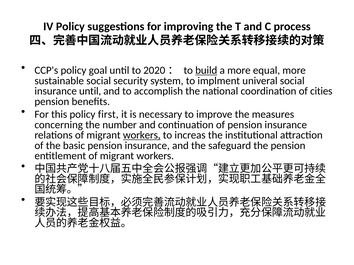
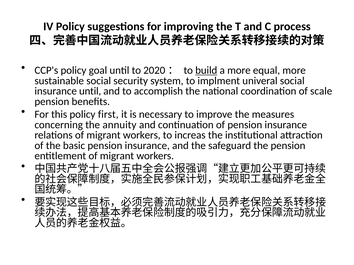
cities: cities -> scale
number: number -> annuity
workers at (142, 135) underline: present -> none
